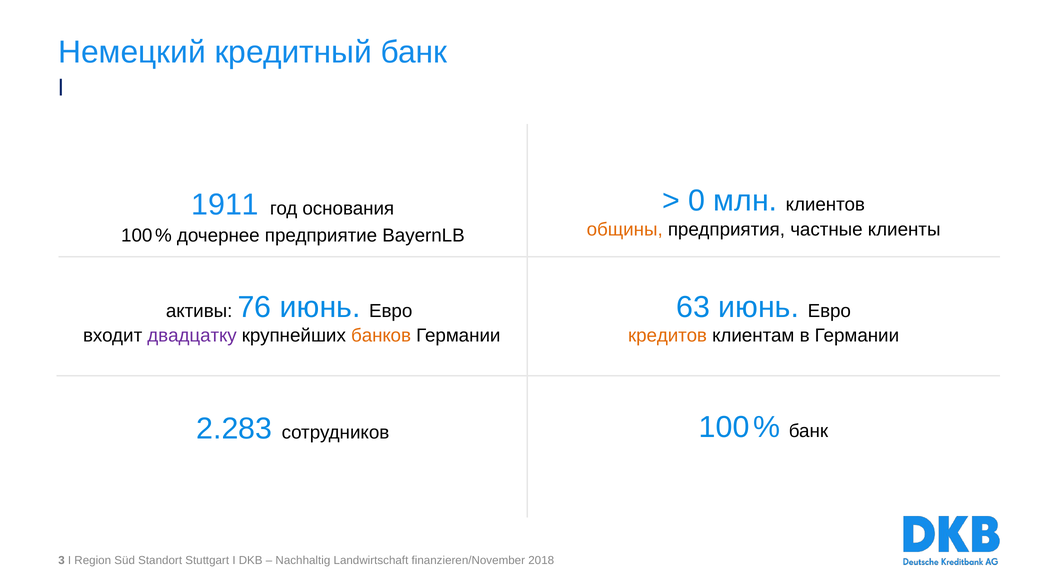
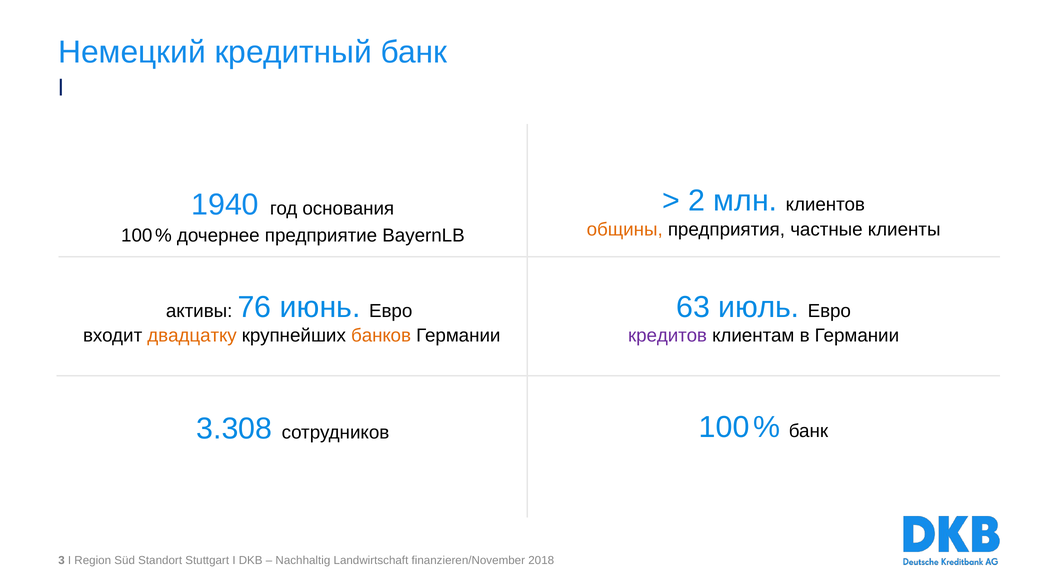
0: 0 -> 2
1911: 1911 -> 1940
63 июнь: июнь -> июль
двадцатку colour: purple -> orange
кредитов colour: orange -> purple
2.283: 2.283 -> 3.308
